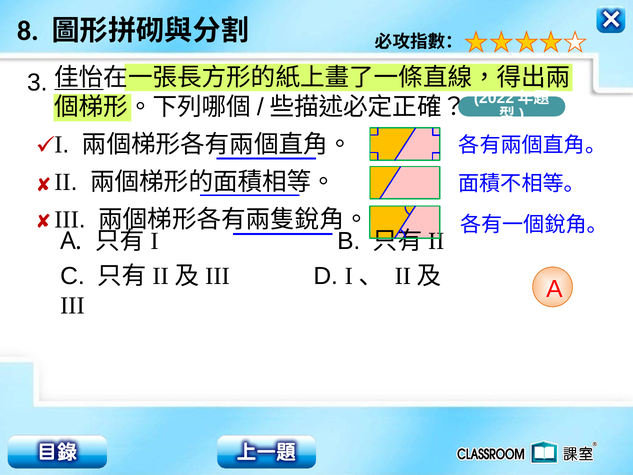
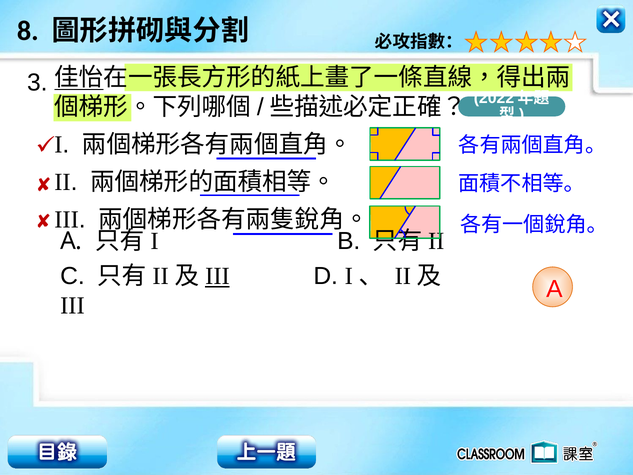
III at (218, 276) underline: none -> present
